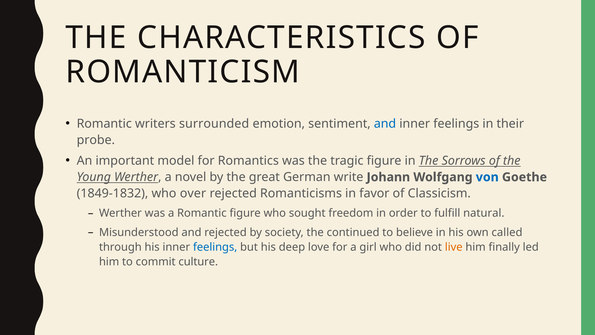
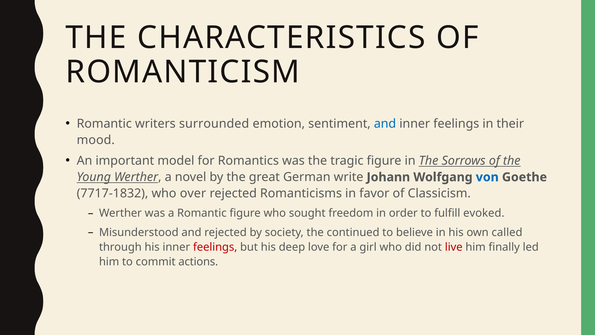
probe: probe -> mood
1849-1832: 1849-1832 -> 7717-1832
natural: natural -> evoked
feelings at (215, 247) colour: blue -> red
live colour: orange -> red
culture: culture -> actions
